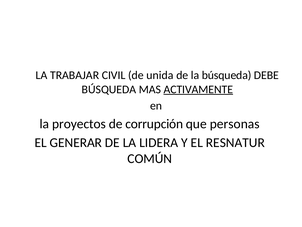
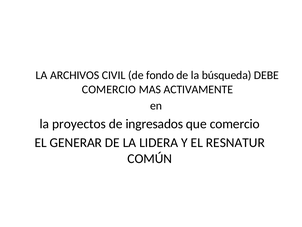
TRABAJAR: TRABAJAR -> ARCHIVOS
unida: unida -> fondo
BÚSQUEDA at (109, 89): BÚSQUEDA -> COMERCIO
ACTIVAMENTE underline: present -> none
corrupción: corrupción -> ingresados
que personas: personas -> comercio
